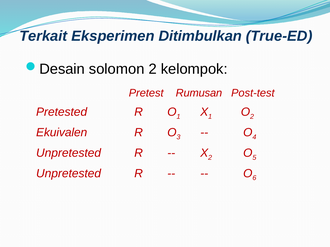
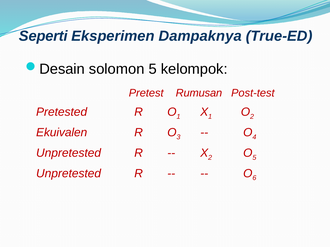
Terkait: Terkait -> Seperti
Ditimbulkan: Ditimbulkan -> Dampaknya
solomon 2: 2 -> 5
